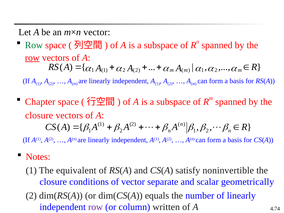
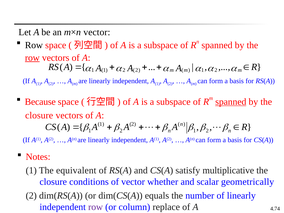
Row at (34, 45) colour: green -> black
Chapter: Chapter -> Because
spanned at (231, 102) underline: none -> present
noninvertible: noninvertible -> multiplicative
separate: separate -> whether
written: written -> replace
